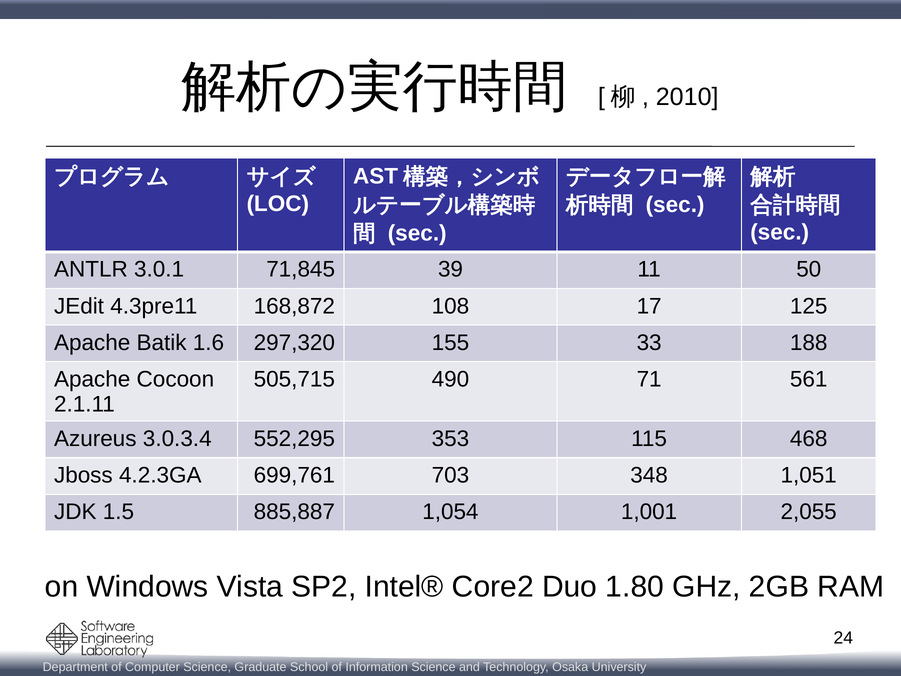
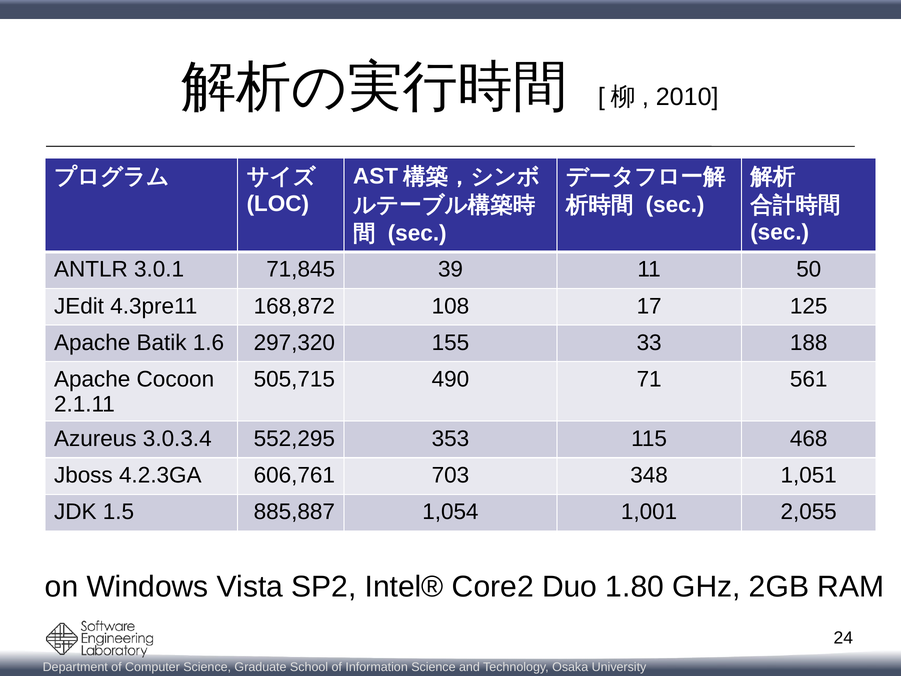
699,761: 699,761 -> 606,761
